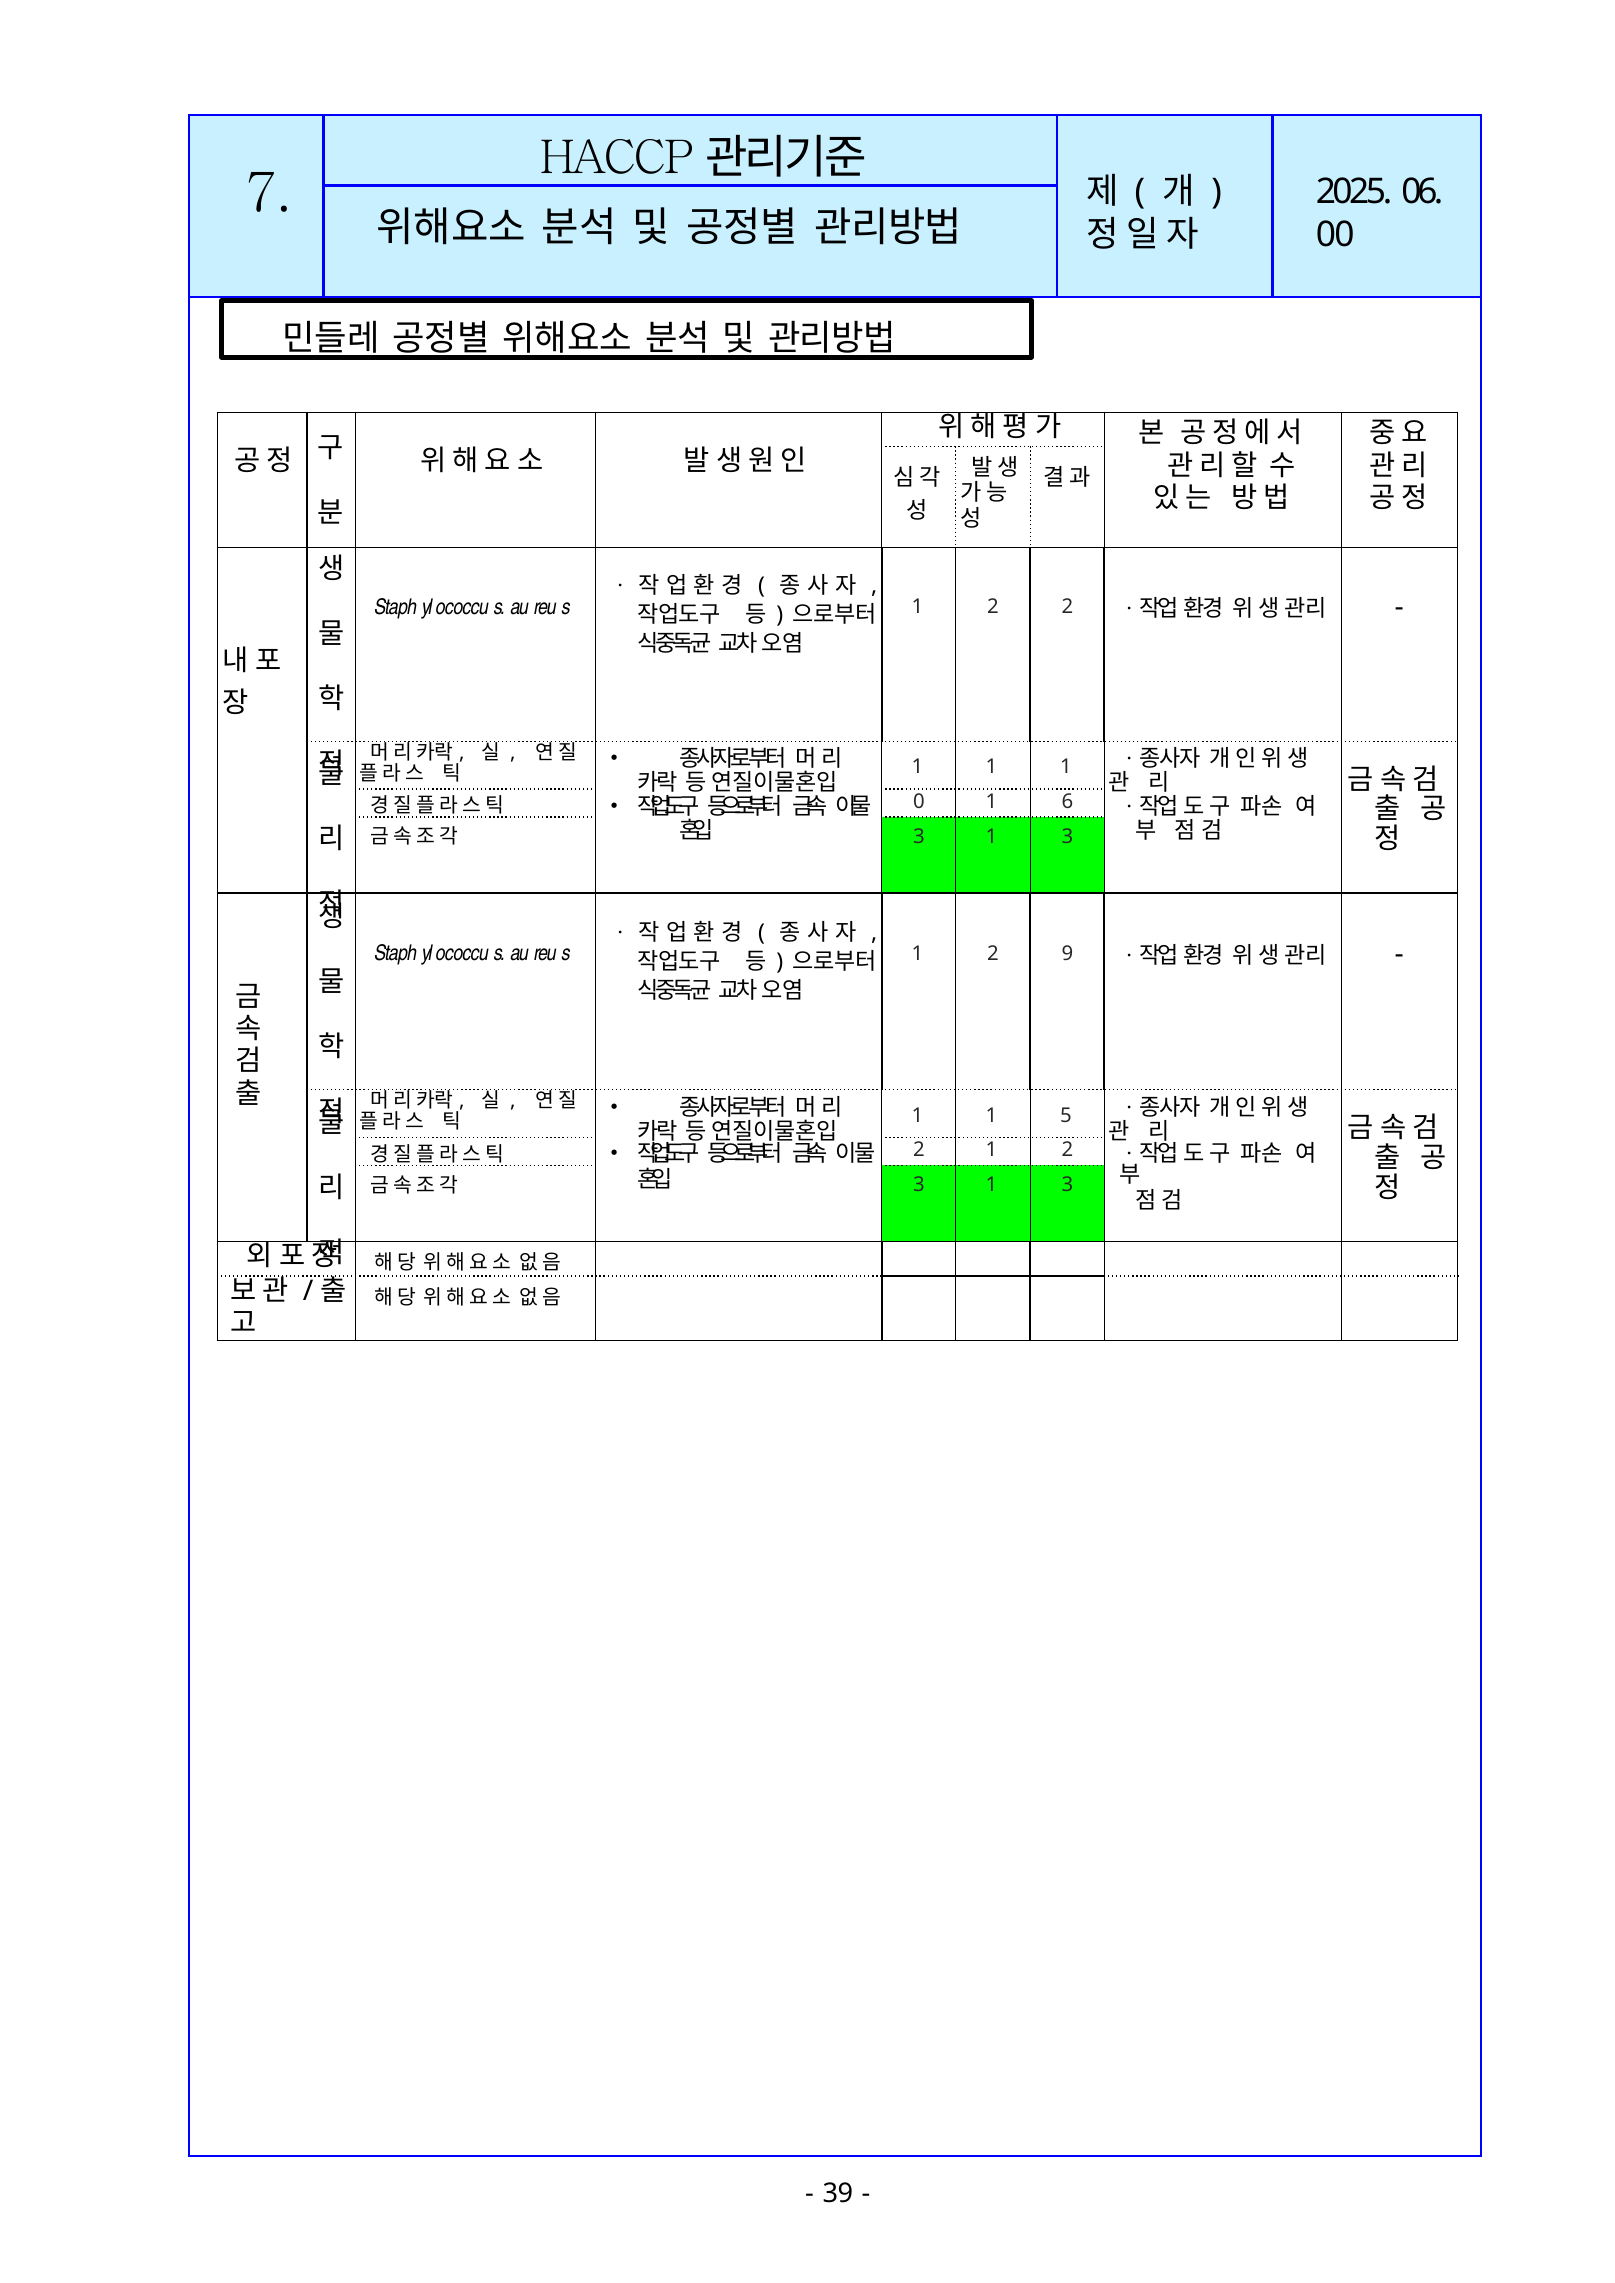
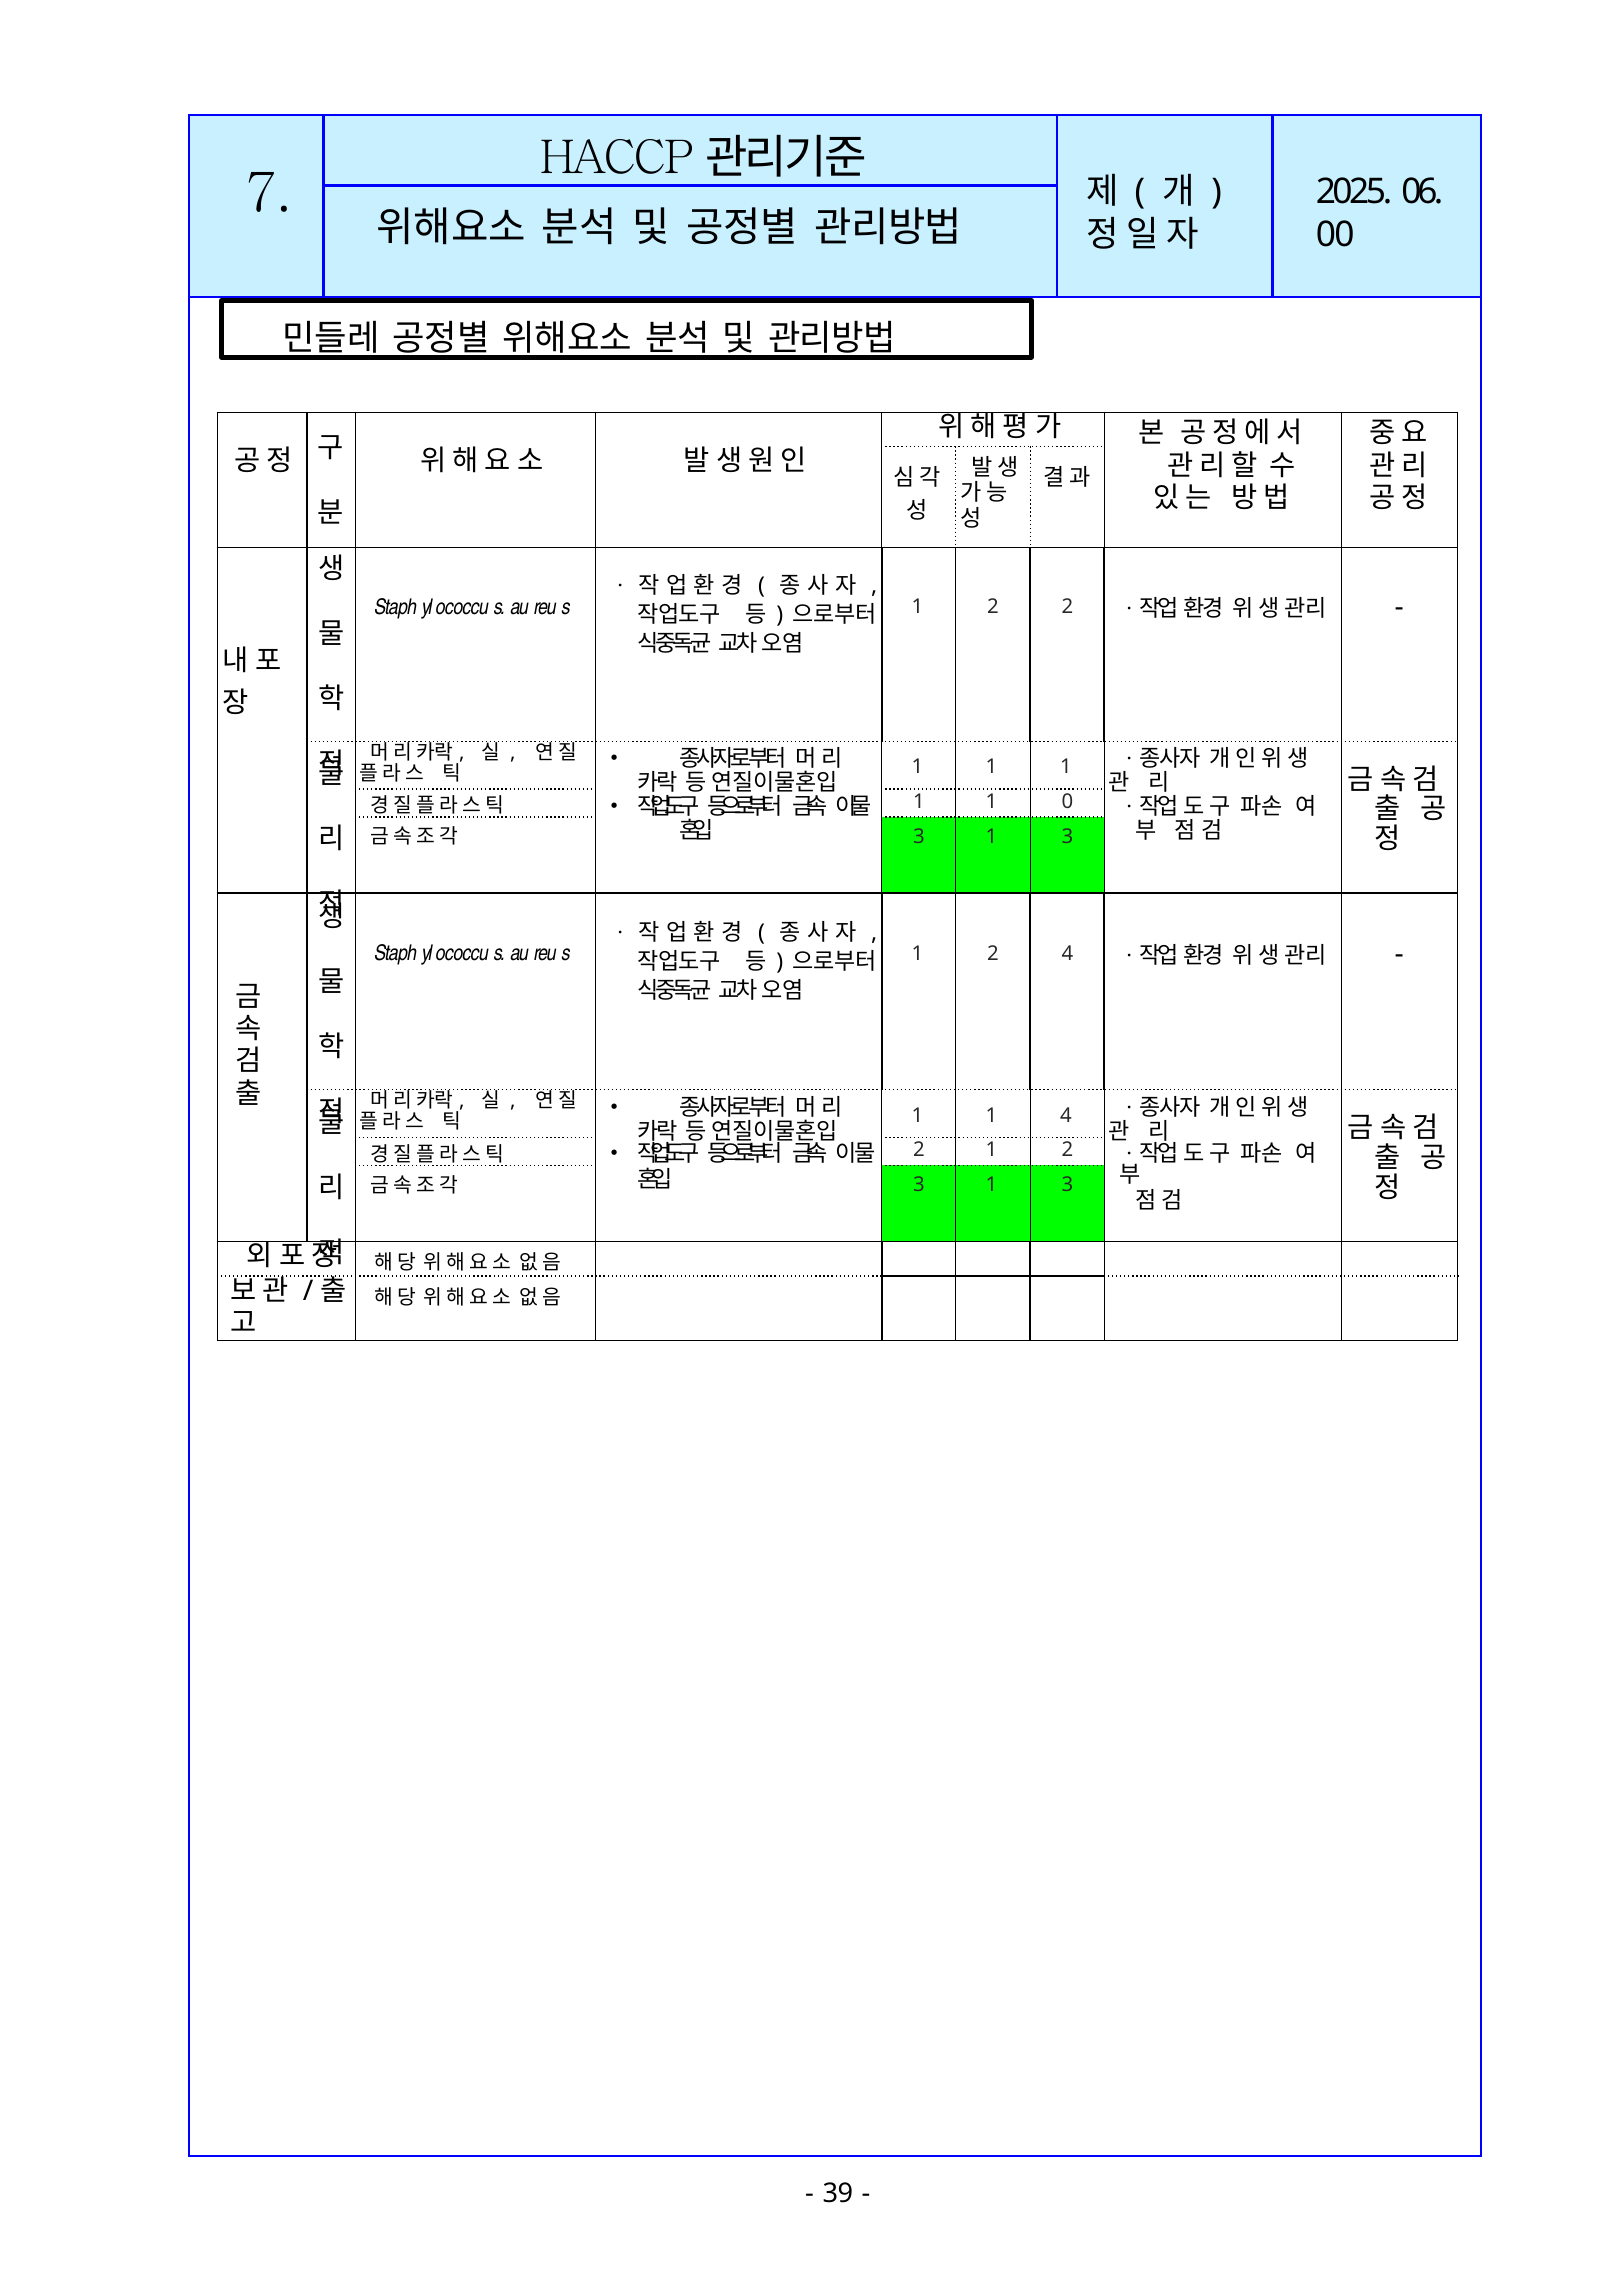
0 at (919, 802): 0 -> 1
6: 6 -> 0
2 9: 9 -> 4
1 5: 5 -> 4
